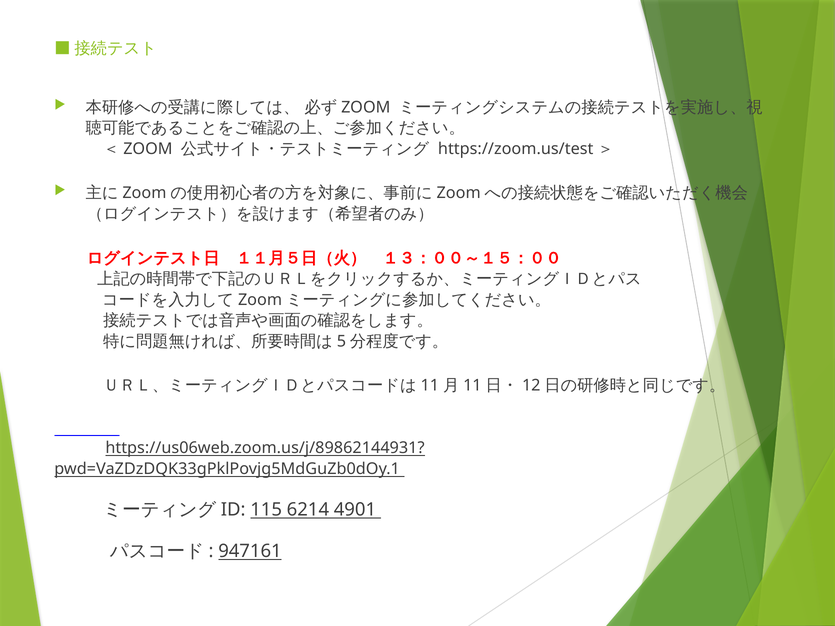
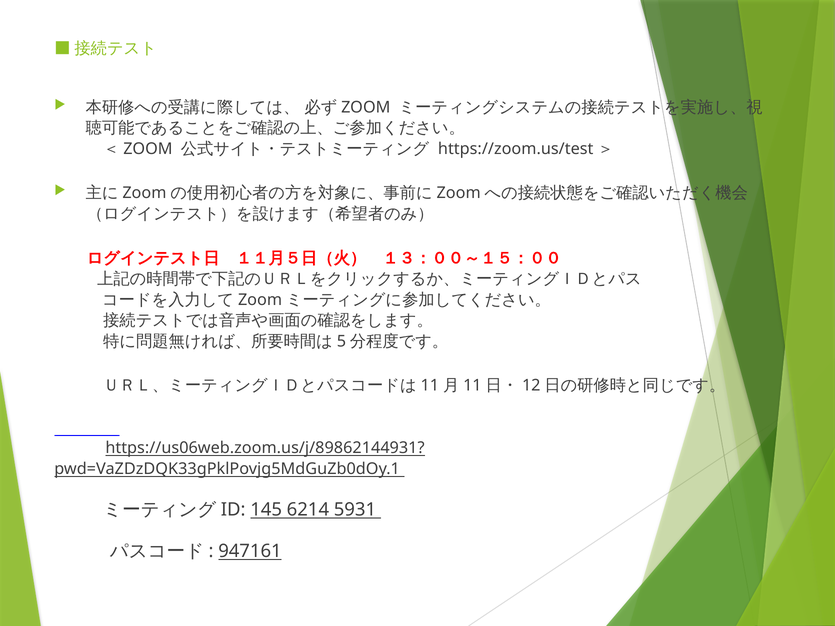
115: 115 -> 145
4901: 4901 -> 5931
